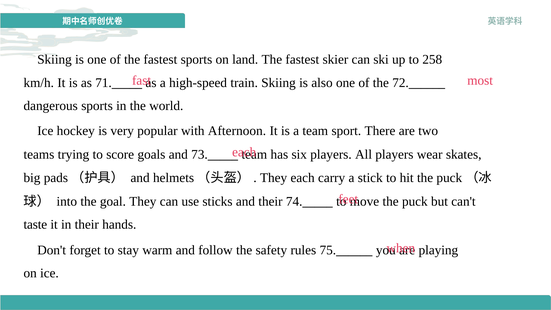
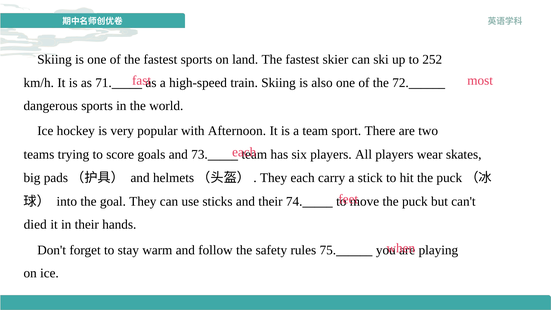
258: 258 -> 252
taste: taste -> died
